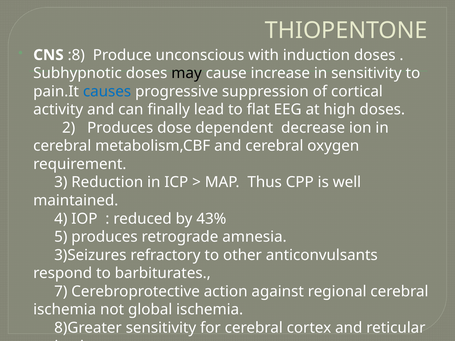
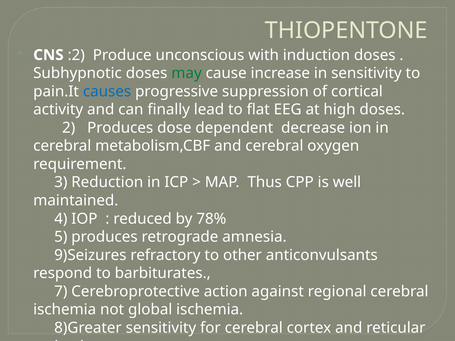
:8: :8 -> :2
may colour: black -> green
43%: 43% -> 78%
3)Seizures: 3)Seizures -> 9)Seizures
